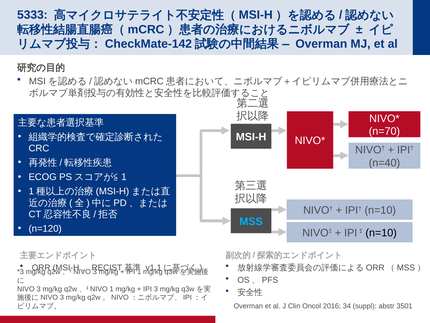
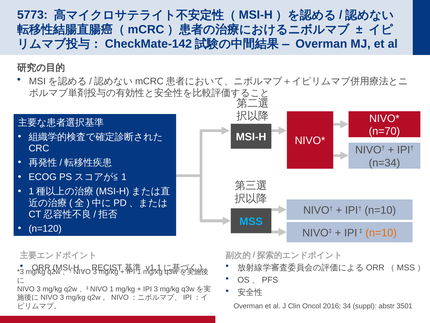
5333: 5333 -> 5773
n=40: n=40 -> n=34
n=10 at (381, 233) colour: black -> orange
